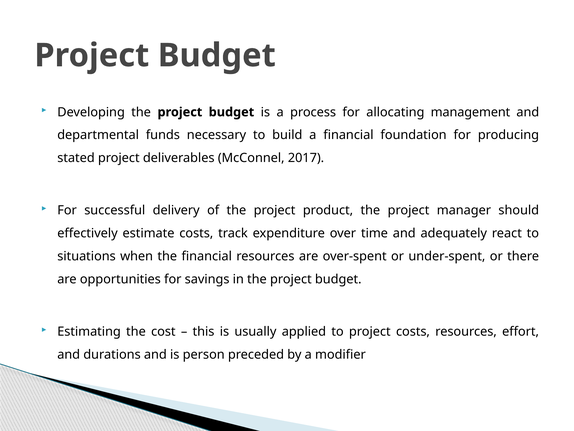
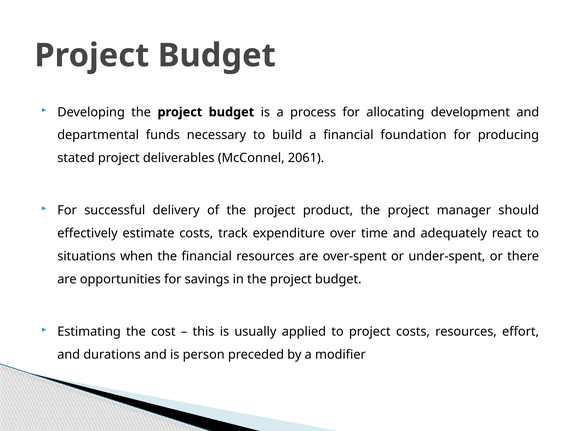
management: management -> development
2017: 2017 -> 2061
